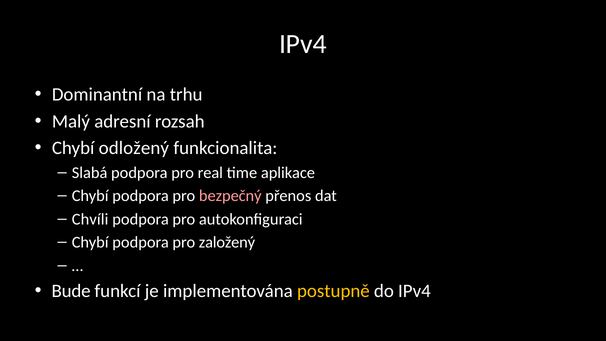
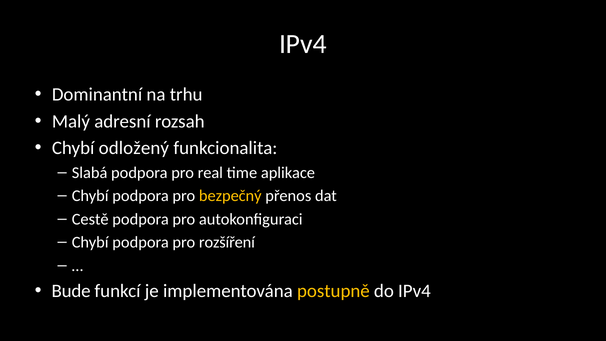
bezpečný colour: pink -> yellow
Chvíli: Chvíli -> Cestě
založený: založený -> rozšíření
